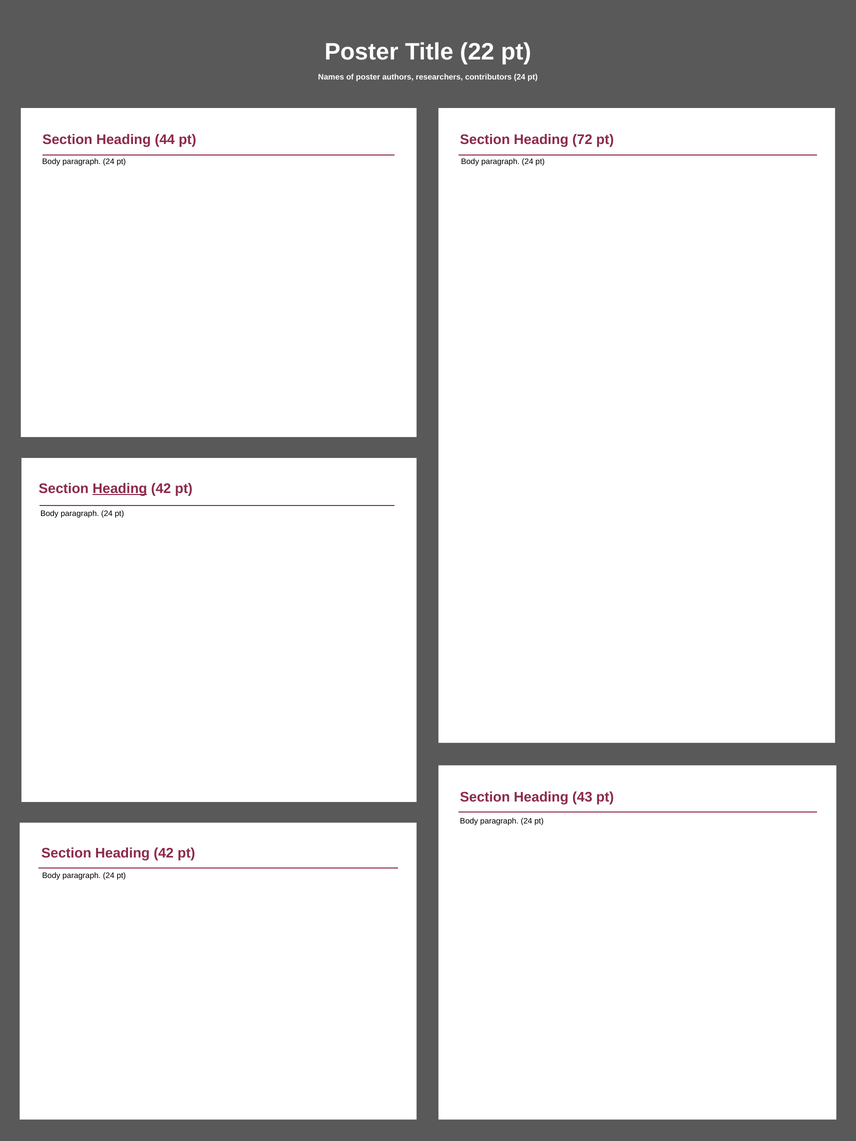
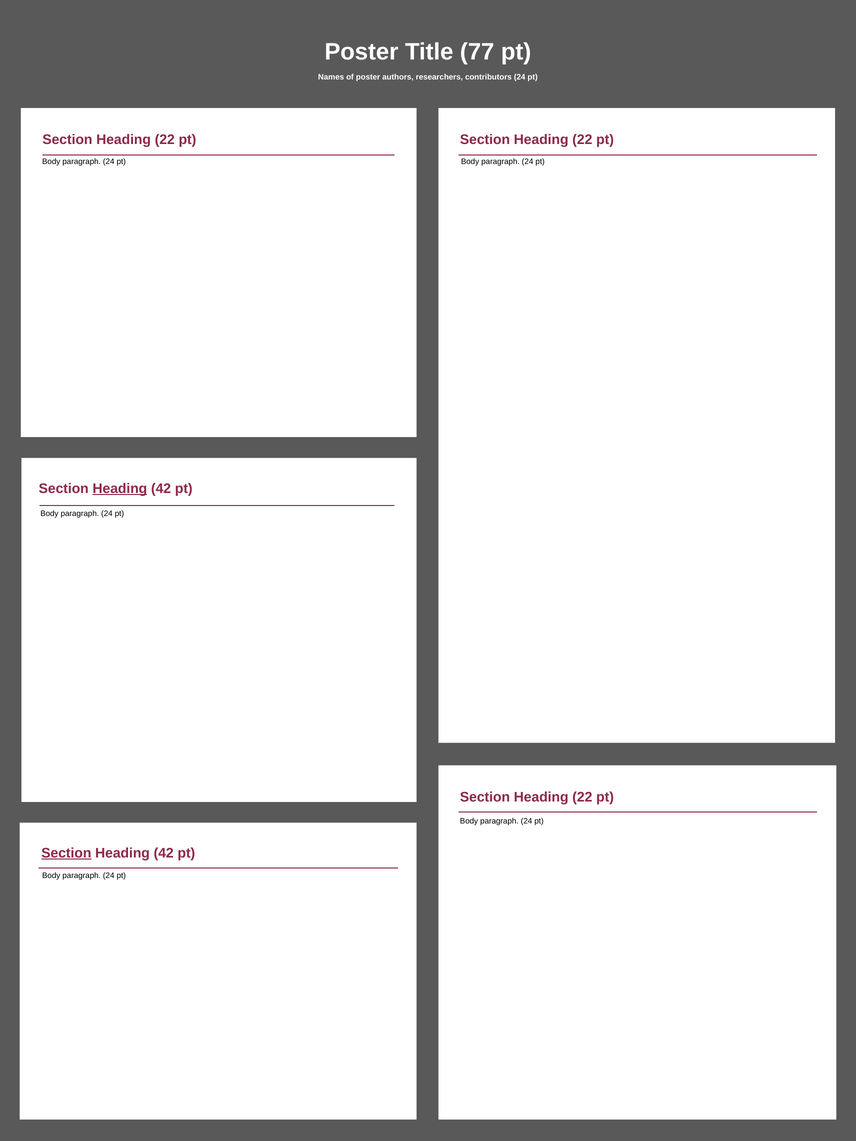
22: 22 -> 77
44 at (165, 140): 44 -> 22
72 at (582, 140): 72 -> 22
43 at (582, 797): 43 -> 22
Section at (66, 853) underline: none -> present
